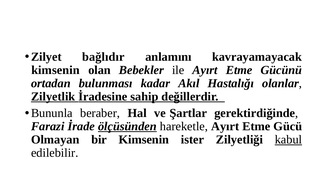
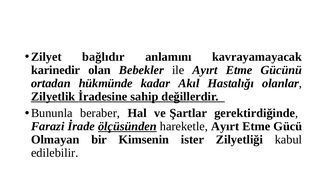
kimsenin at (56, 70): kimsenin -> karinedir
bulunması: bulunması -> hükmünde
kabul underline: present -> none
